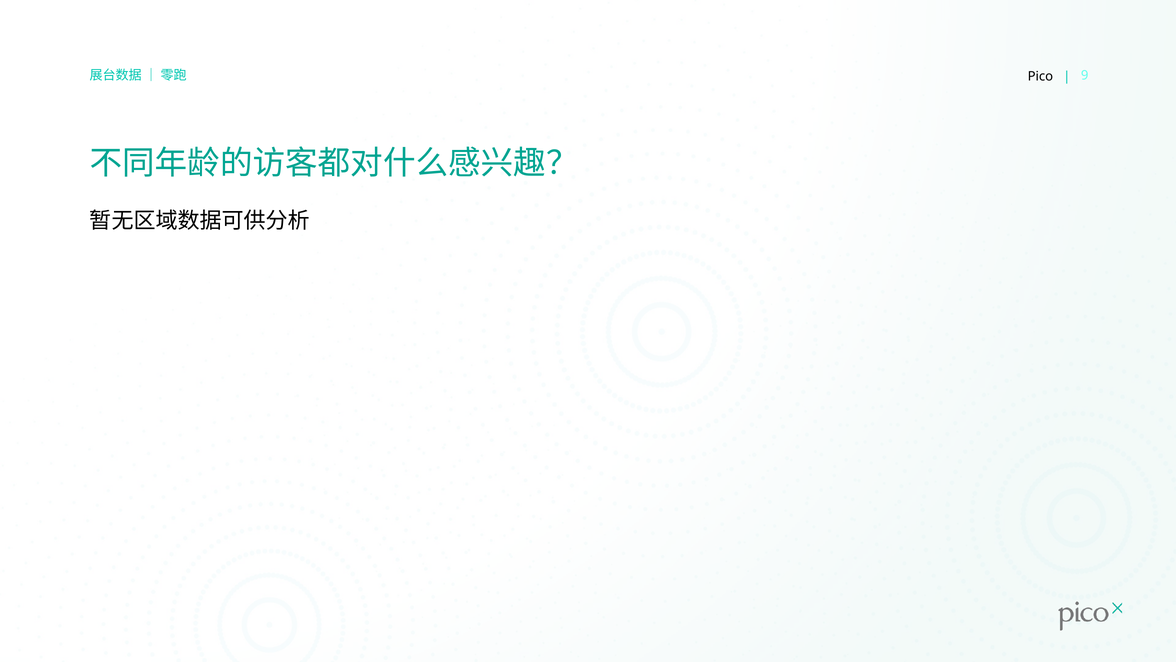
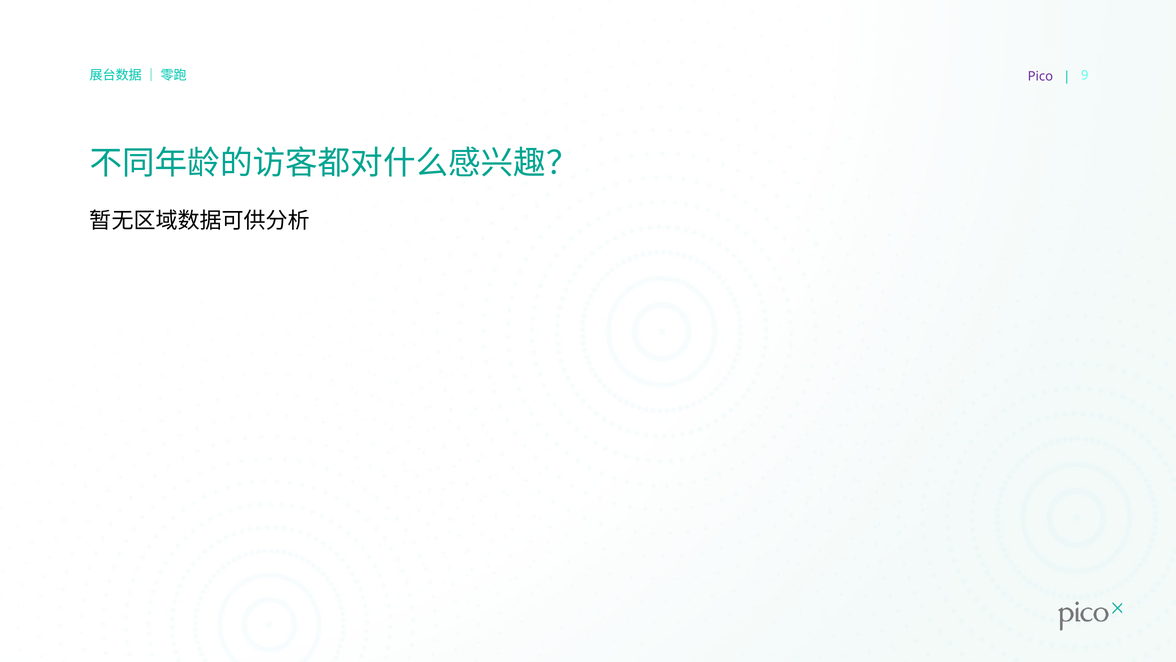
Pico colour: black -> purple
